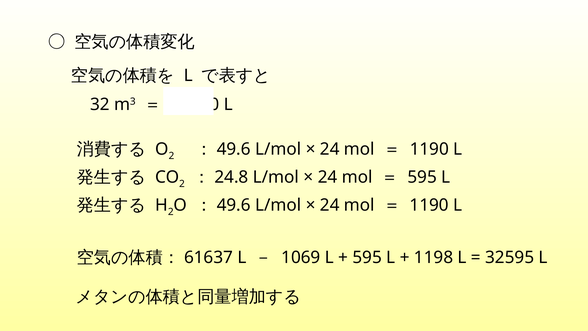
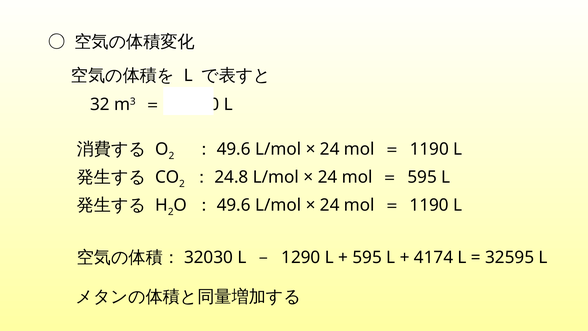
61637: 61637 -> 32030
1069: 1069 -> 1290
1198: 1198 -> 4174
